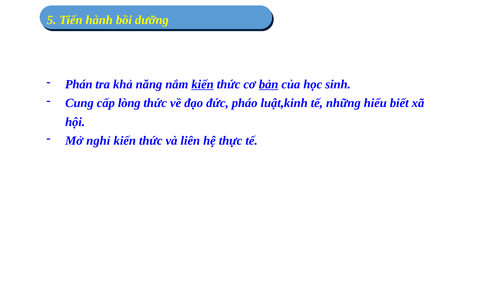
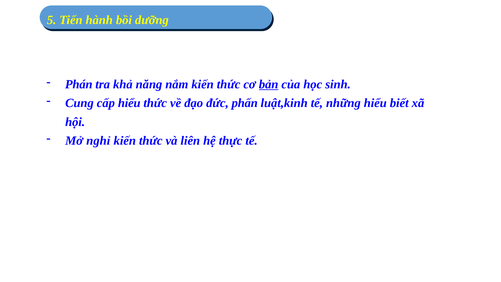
kiến at (203, 84) underline: present -> none
cấp lòng: lòng -> hiểu
pháo: pháo -> phấn
